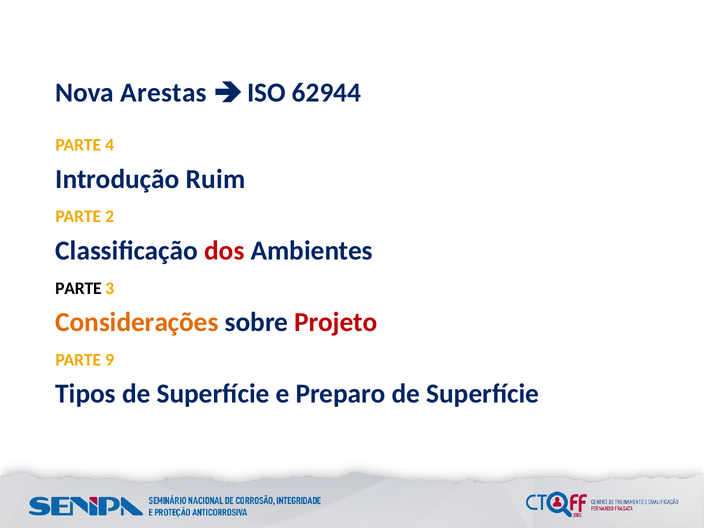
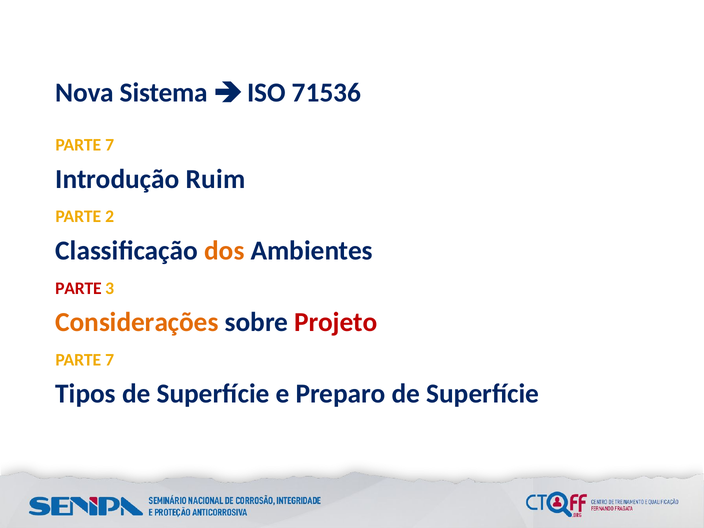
Arestas: Arestas -> Sistema
62944: 62944 -> 71536
4 at (110, 145): 4 -> 7
dos colour: red -> orange
PARTE at (78, 288) colour: black -> red
9 at (110, 360): 9 -> 7
